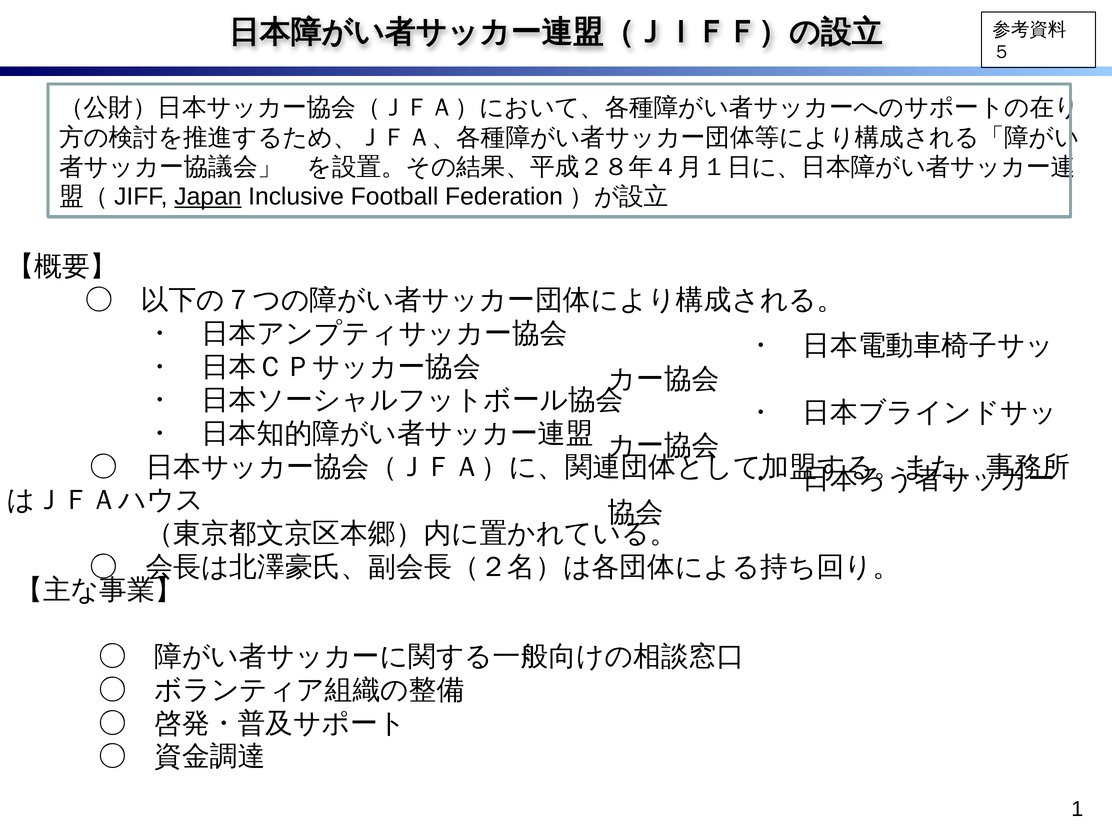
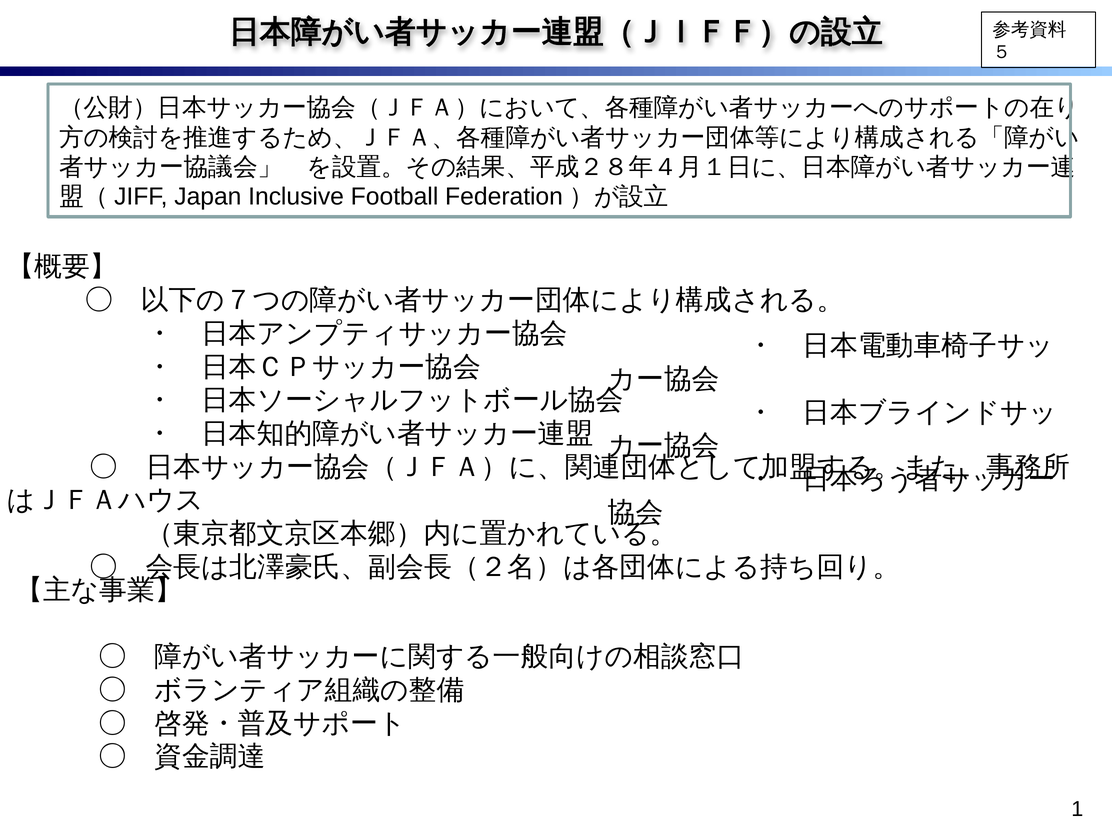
Japan underline: present -> none
